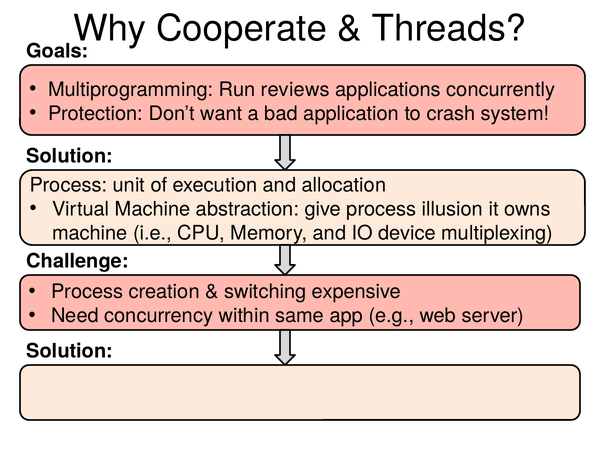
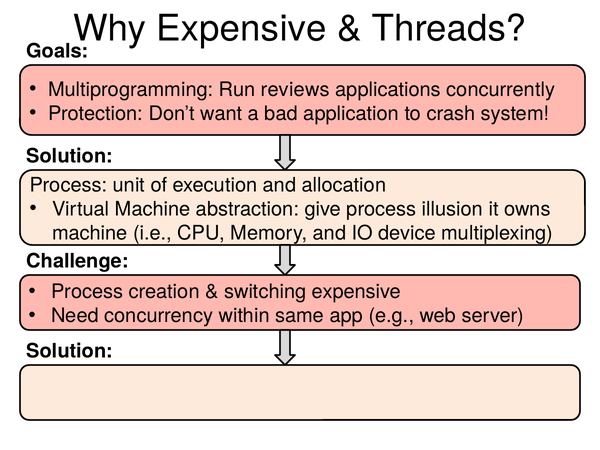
Why Cooperate: Cooperate -> Expensive
